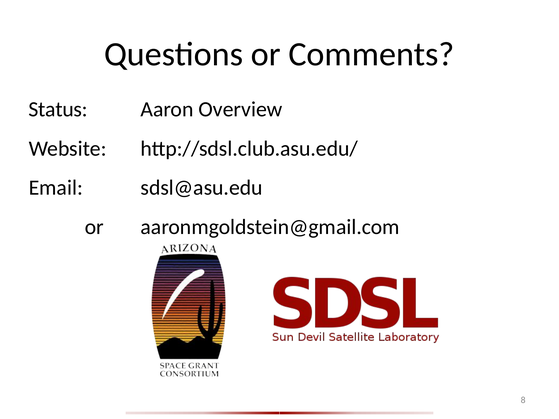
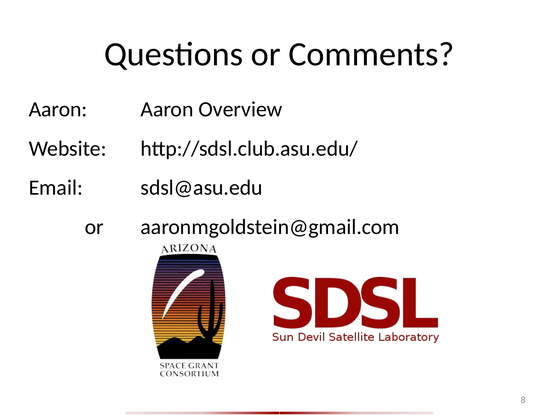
Status at (58, 110): Status -> Aaron
